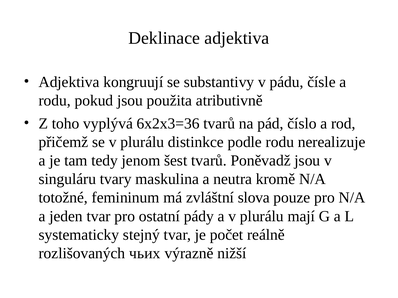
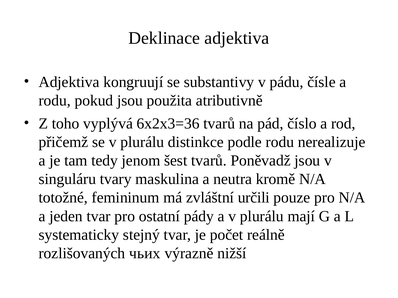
slova: slova -> určili
